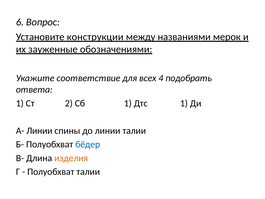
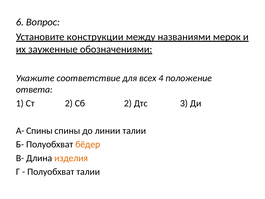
подобрать: подобрать -> положение
Сб 1: 1 -> 2
Дтс 1: 1 -> 3
А- Линии: Линии -> Спины
бёдер colour: blue -> orange
